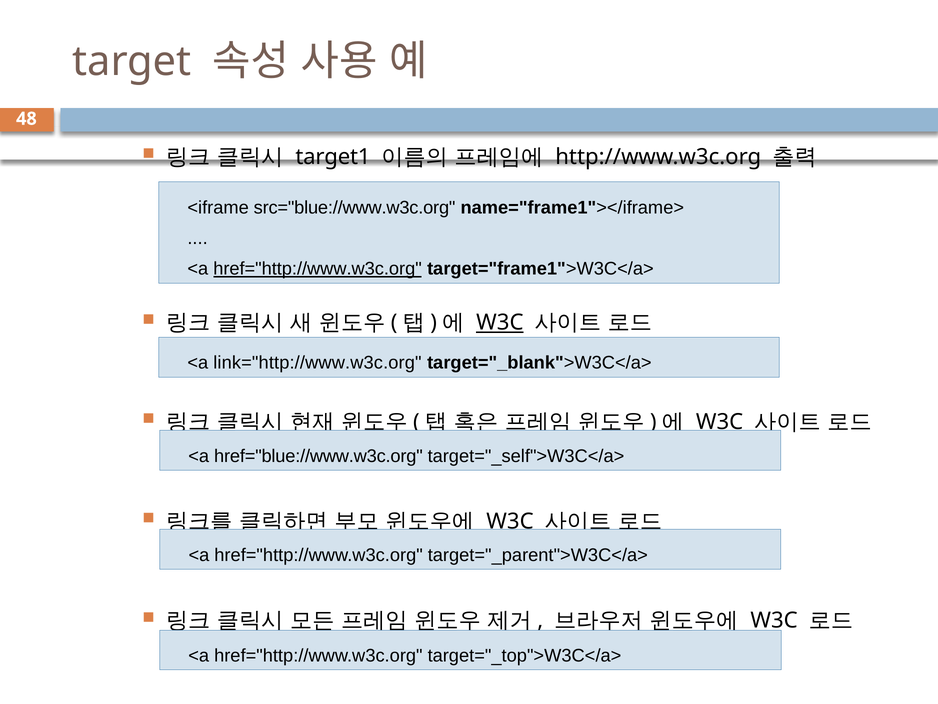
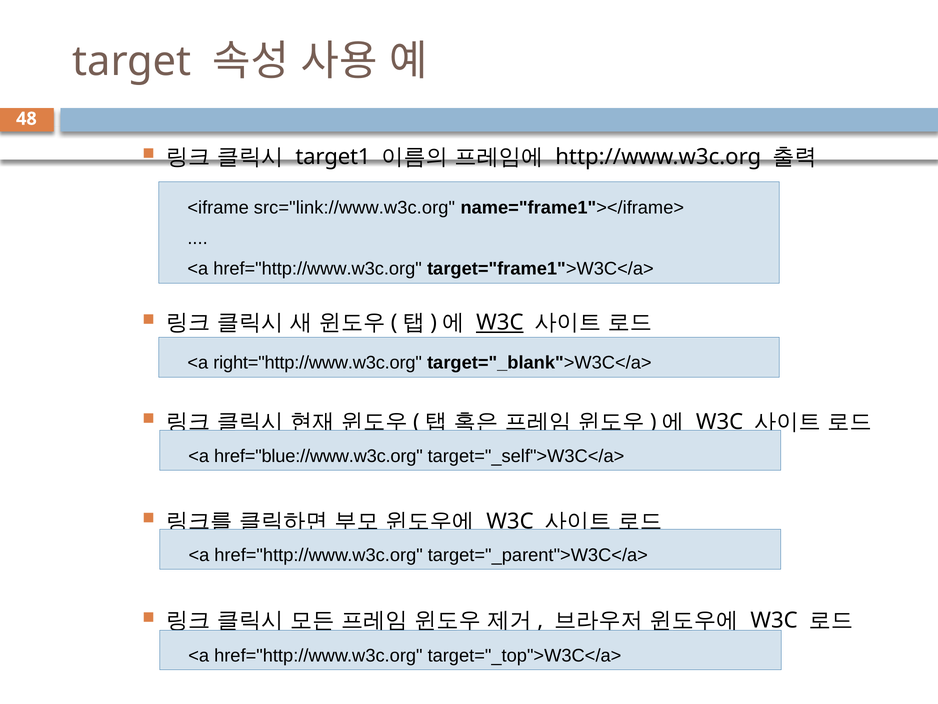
src="blue://www.w3c.org: src="blue://www.w3c.org -> src="link://www.w3c.org
href="http://www.w3c.org at (318, 269) underline: present -> none
link="http://www.w3c.org: link="http://www.w3c.org -> right="http://www.w3c.org
